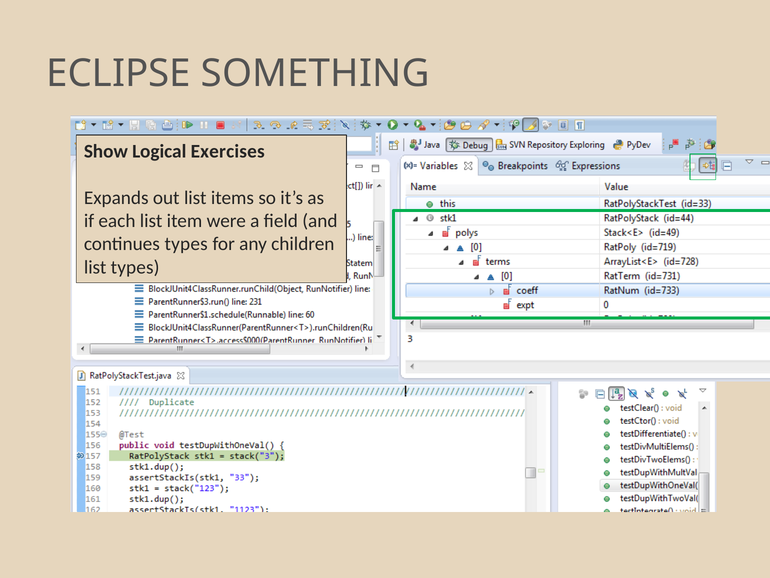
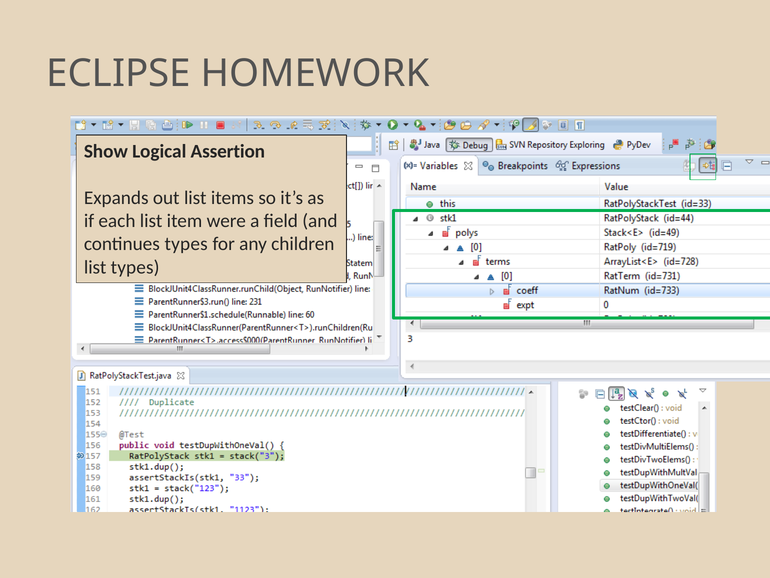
SOMETHING: SOMETHING -> HOMEWORK
Exercises: Exercises -> Assertion
